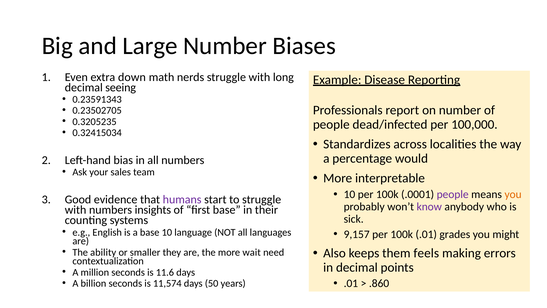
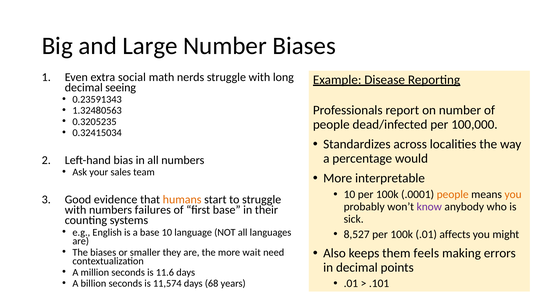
down: down -> social
0.23502705: 0.23502705 -> 1.32480563
people at (453, 194) colour: purple -> orange
humans colour: purple -> orange
insights: insights -> failures
9,157: 9,157 -> 8,527
grades: grades -> affects
The ability: ability -> biases
.860: .860 -> .101
50: 50 -> 68
